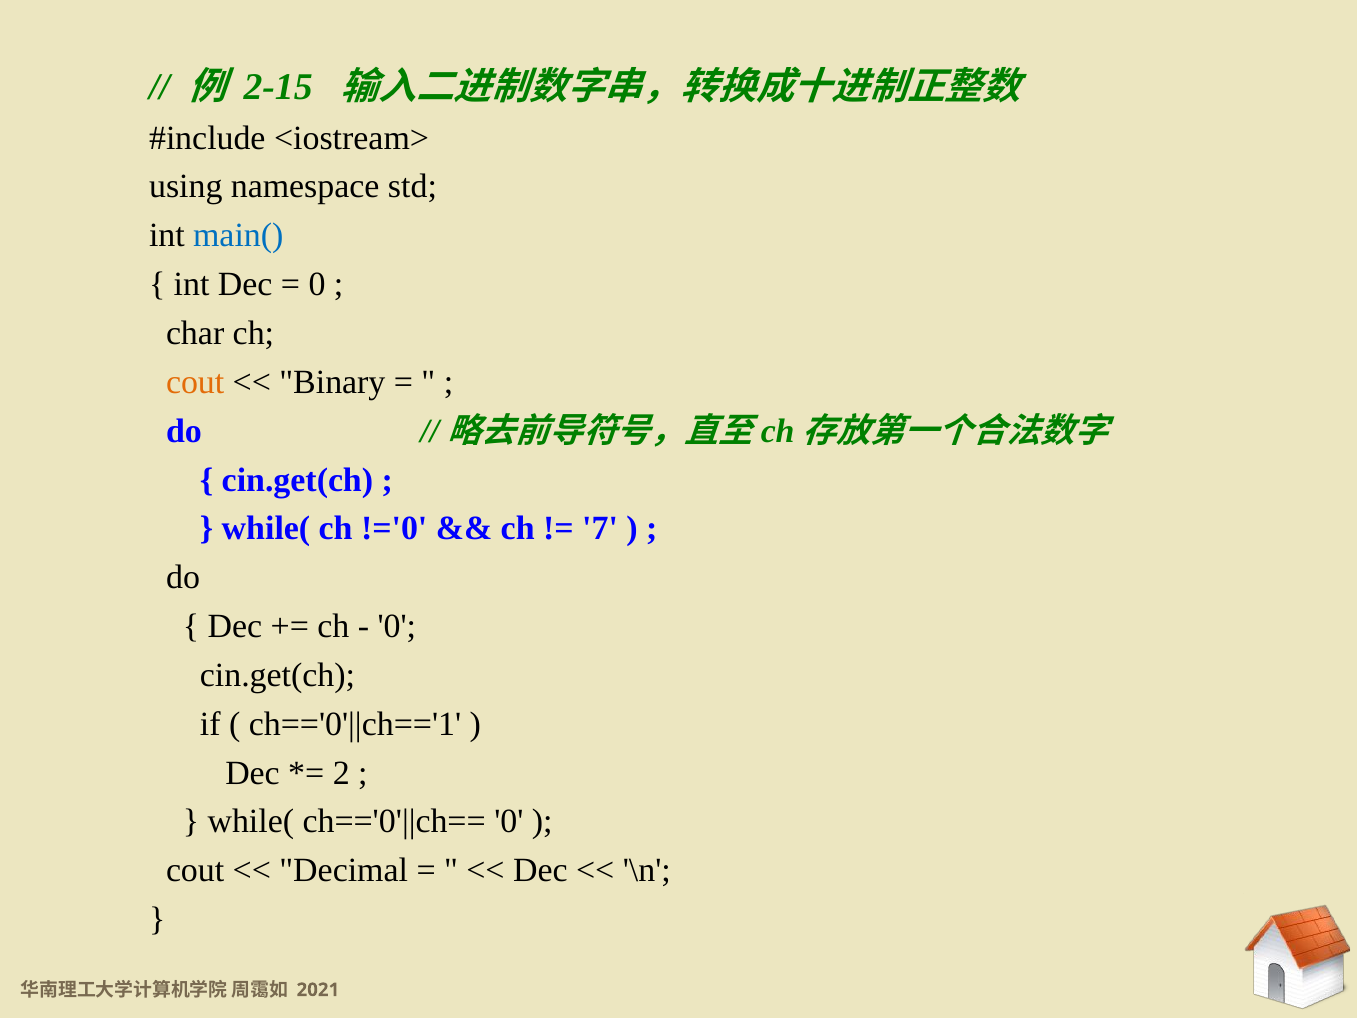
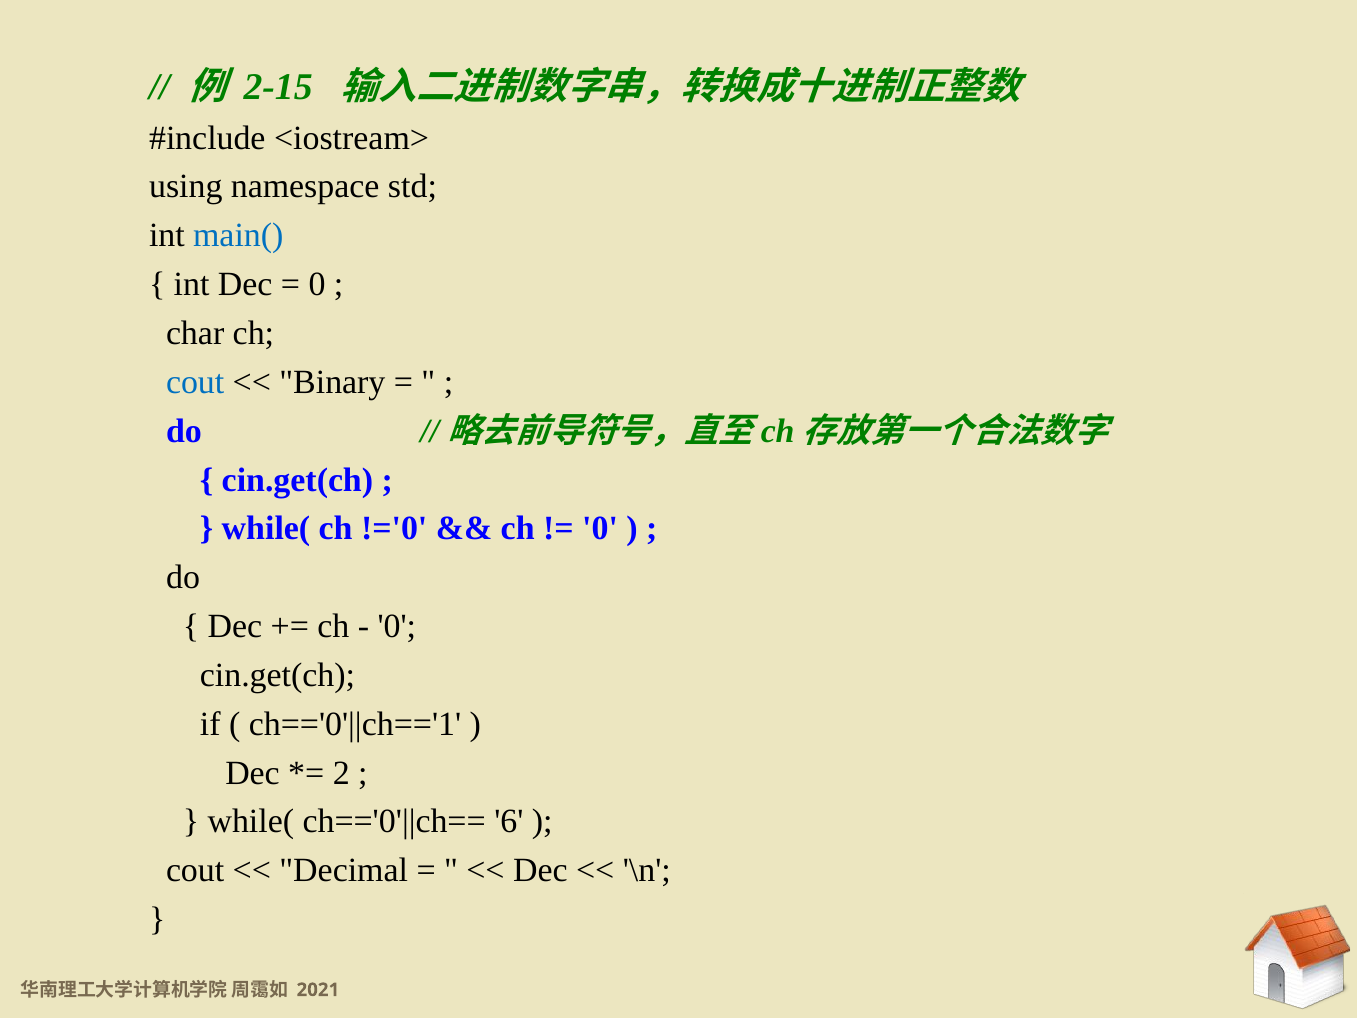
cout at (195, 382) colour: orange -> blue
7 at (600, 529): 7 -> 0
0 at (509, 822): 0 -> 6
